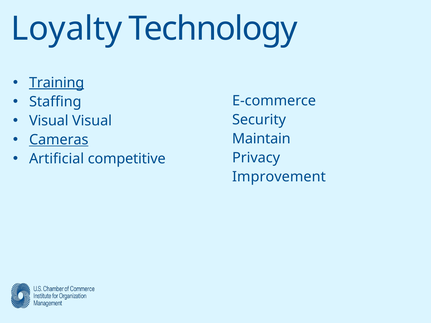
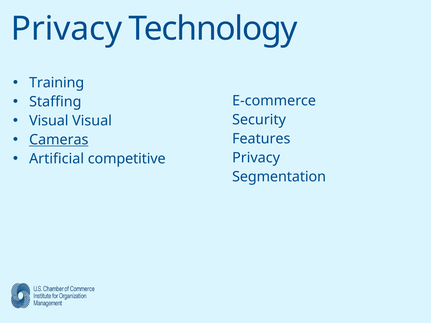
Loyalty at (67, 29): Loyalty -> Privacy
Training underline: present -> none
Maintain: Maintain -> Features
Improvement: Improvement -> Segmentation
